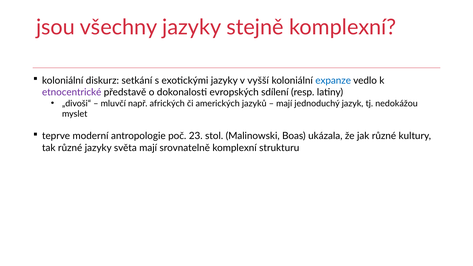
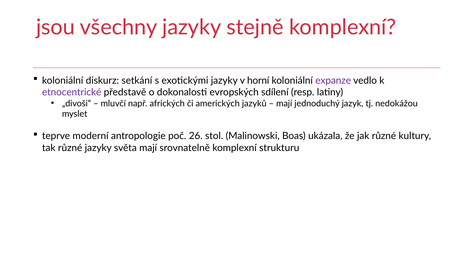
vyšší: vyšší -> horní
expanze colour: blue -> purple
23: 23 -> 26
